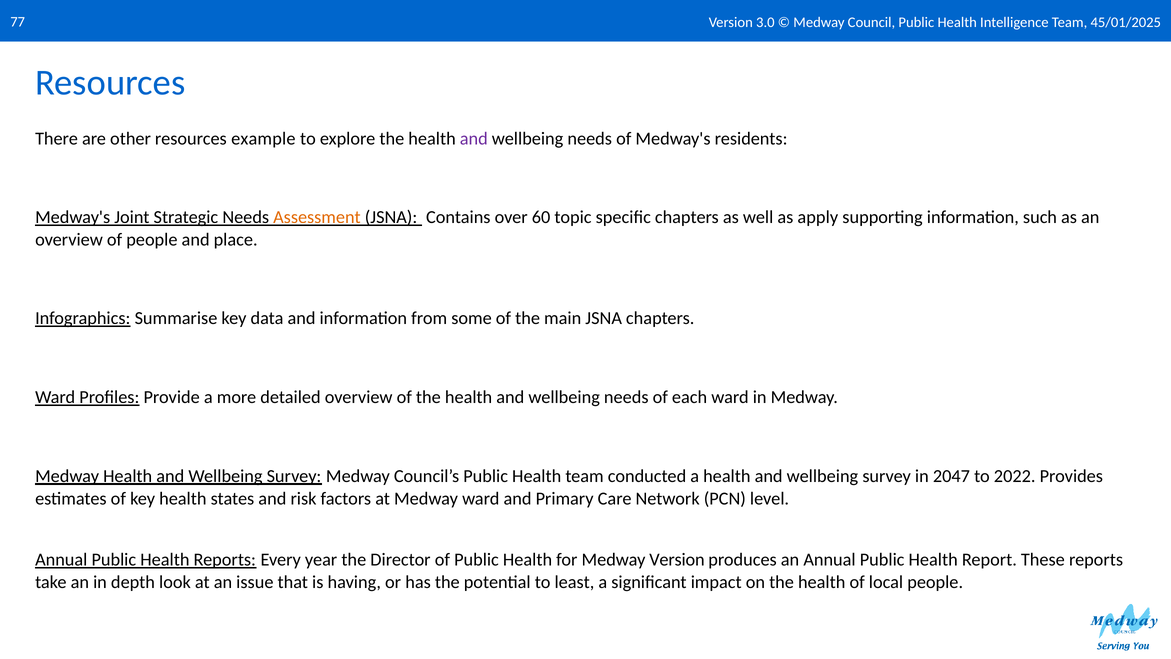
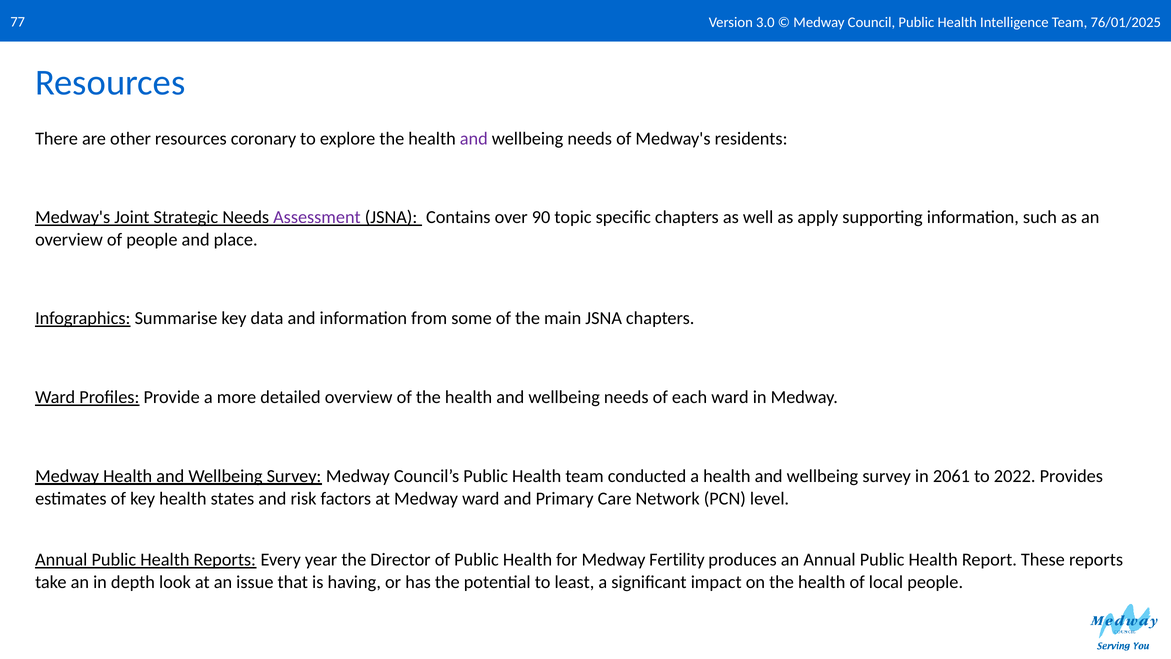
45/01/2025: 45/01/2025 -> 76/01/2025
example: example -> coronary
Assessment colour: orange -> purple
60: 60 -> 90
2047: 2047 -> 2061
Medway Version: Version -> Fertility
